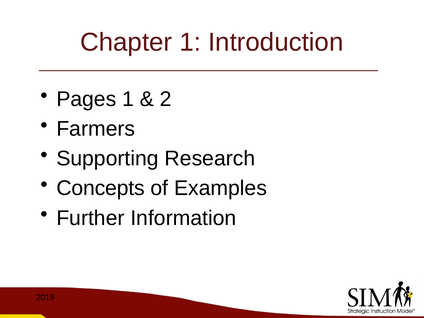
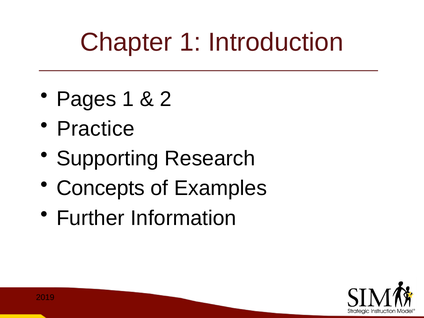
Farmers: Farmers -> Practice
